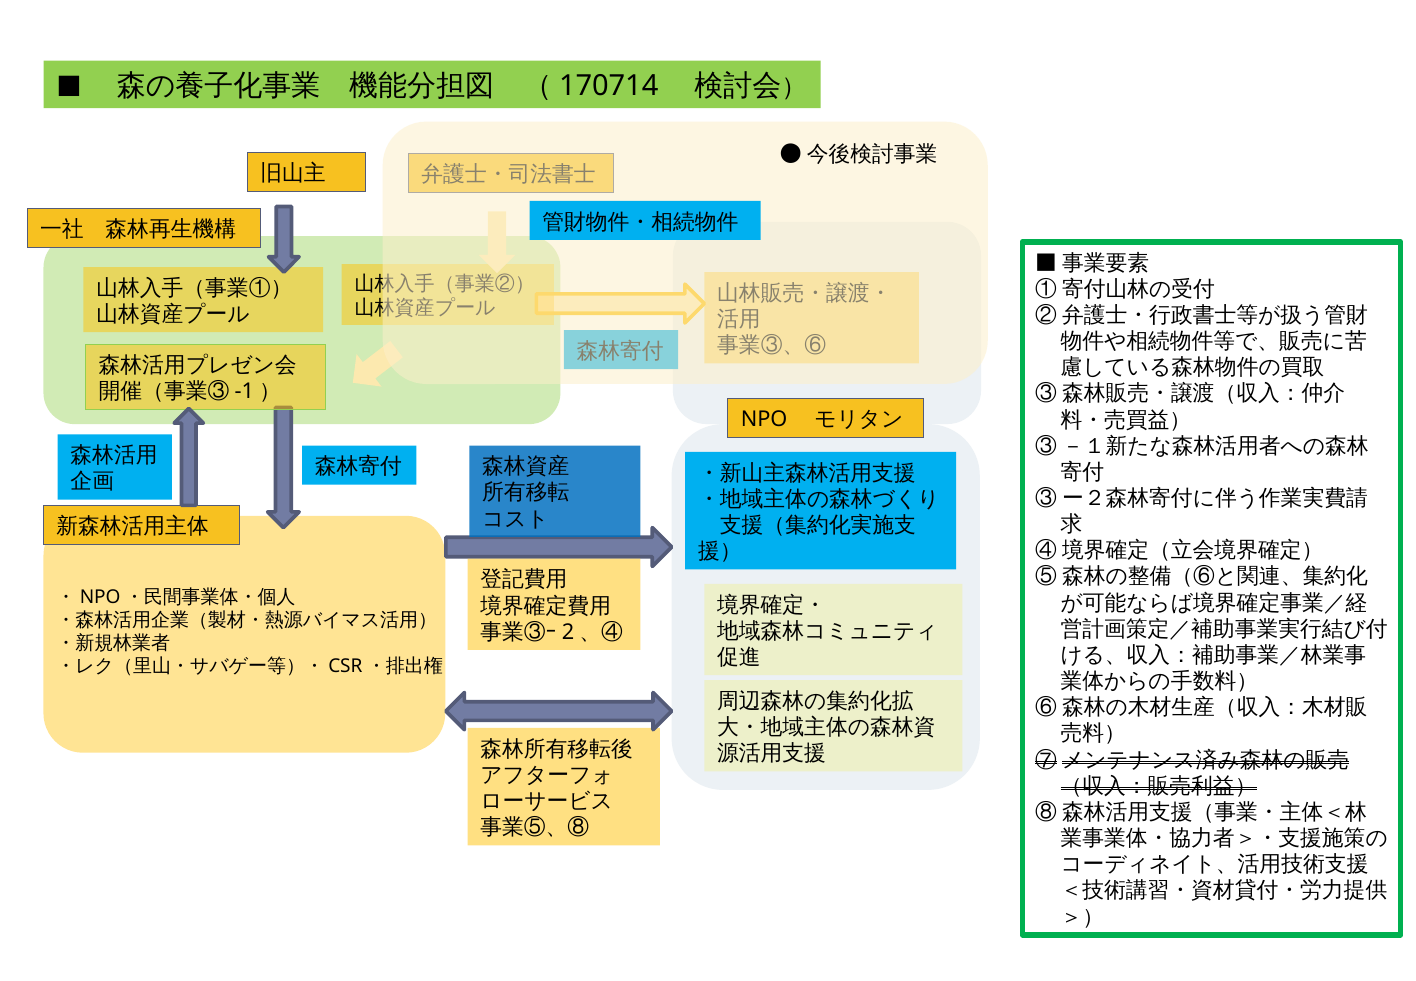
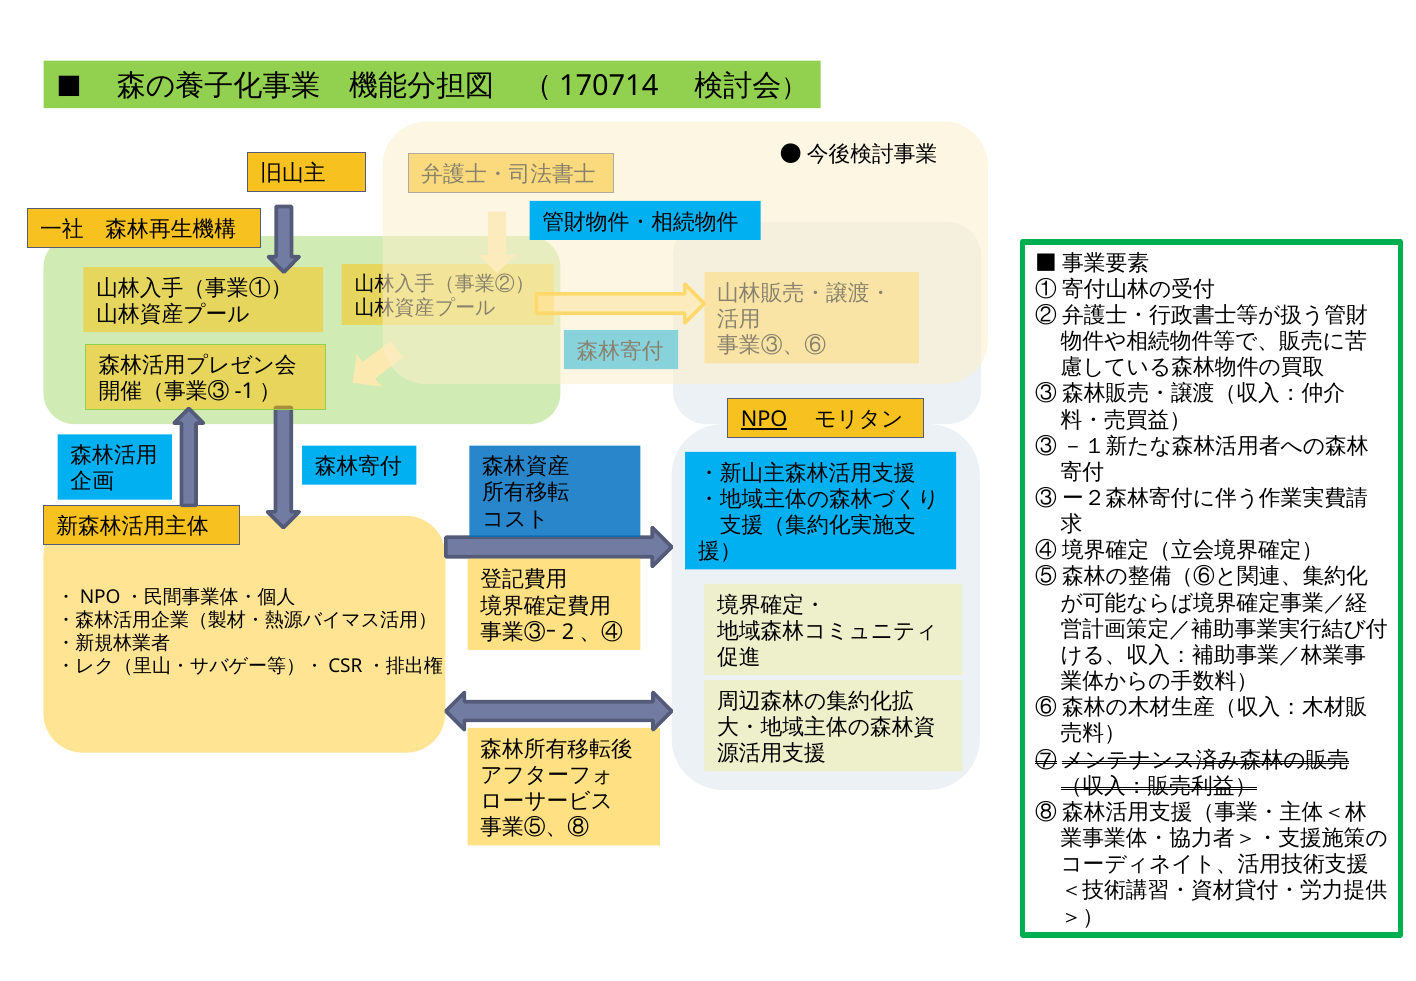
NPO underline: none -> present
